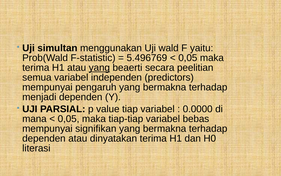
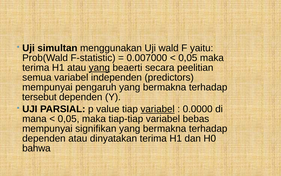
5.496769: 5.496769 -> 0.007000
menjadi: menjadi -> tersebut
variabel at (158, 109) underline: none -> present
literasi: literasi -> bahwa
